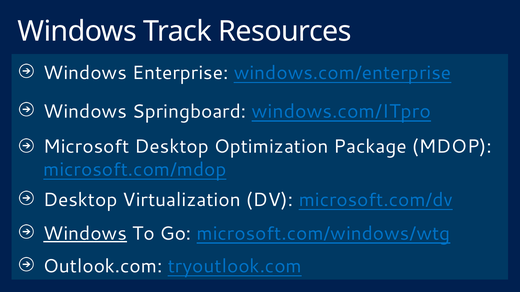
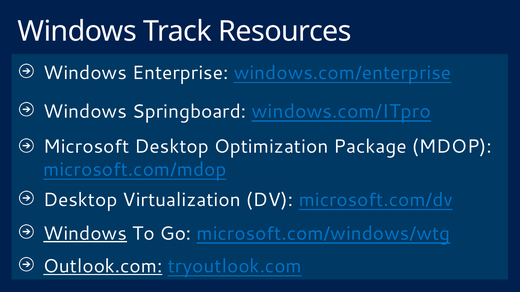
Outlook.com underline: none -> present
